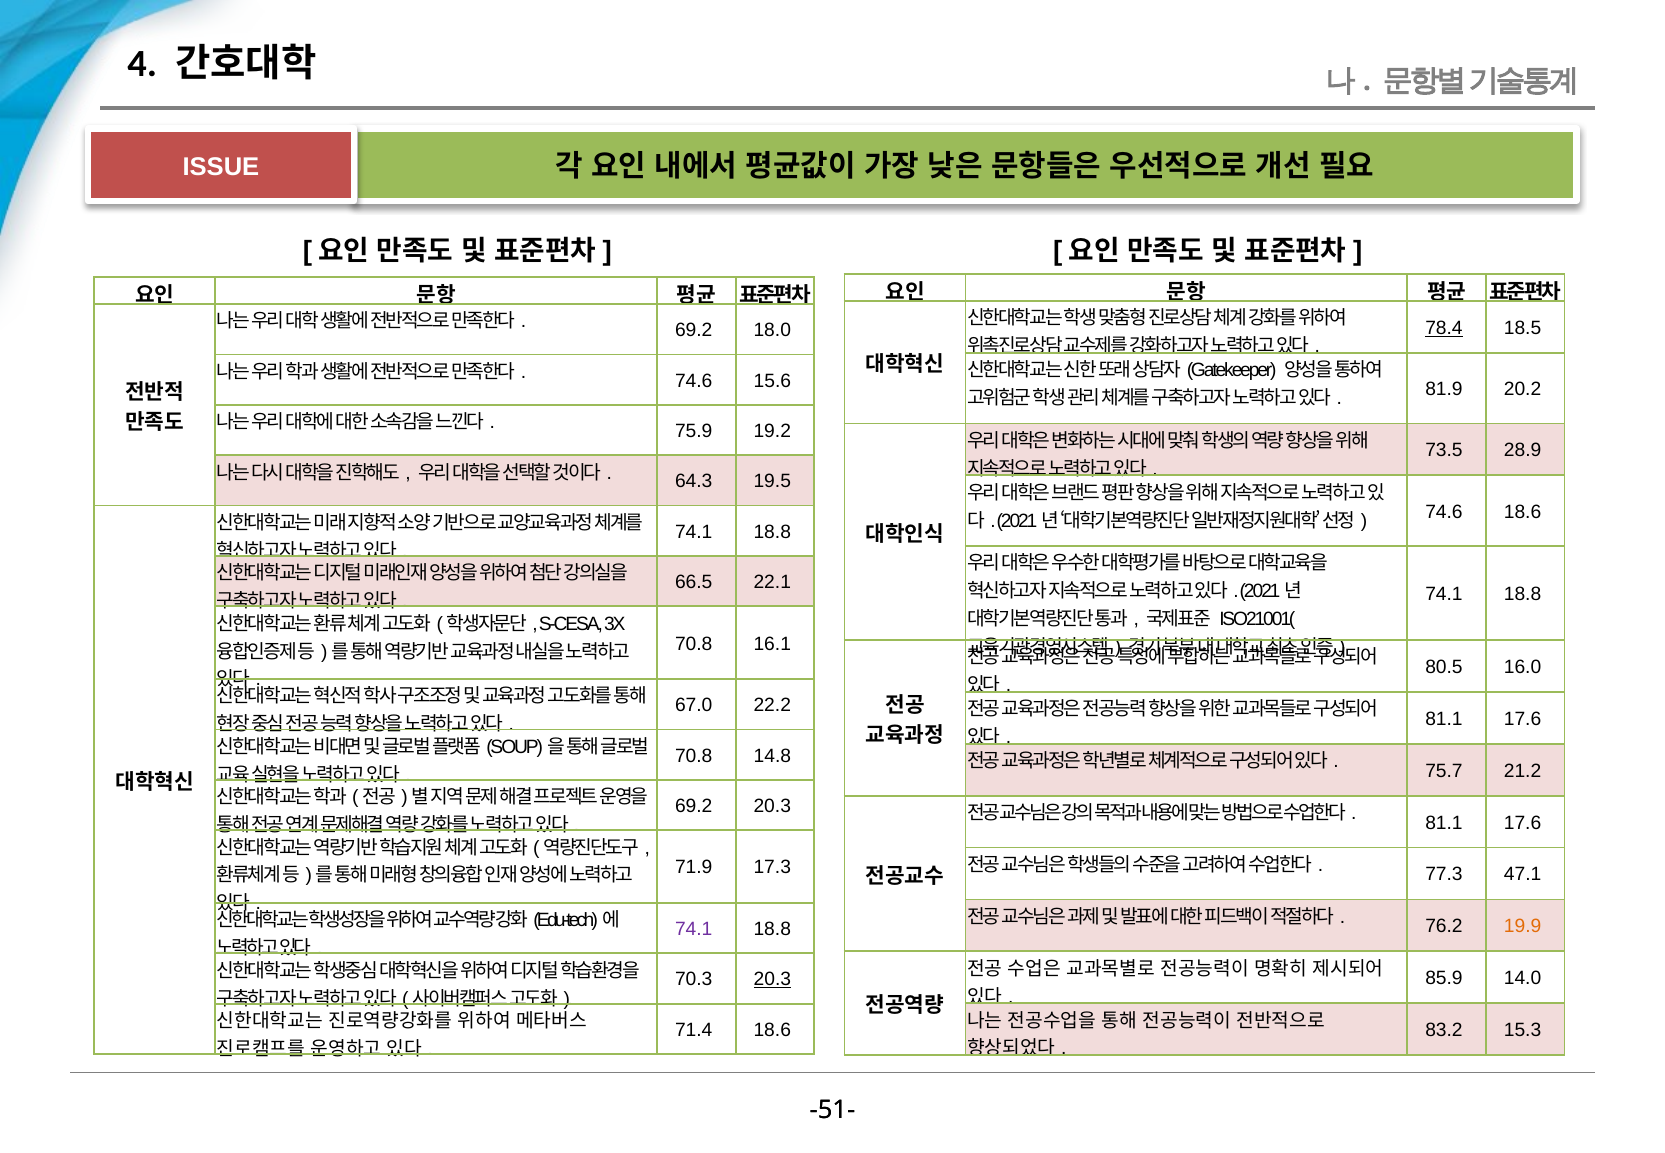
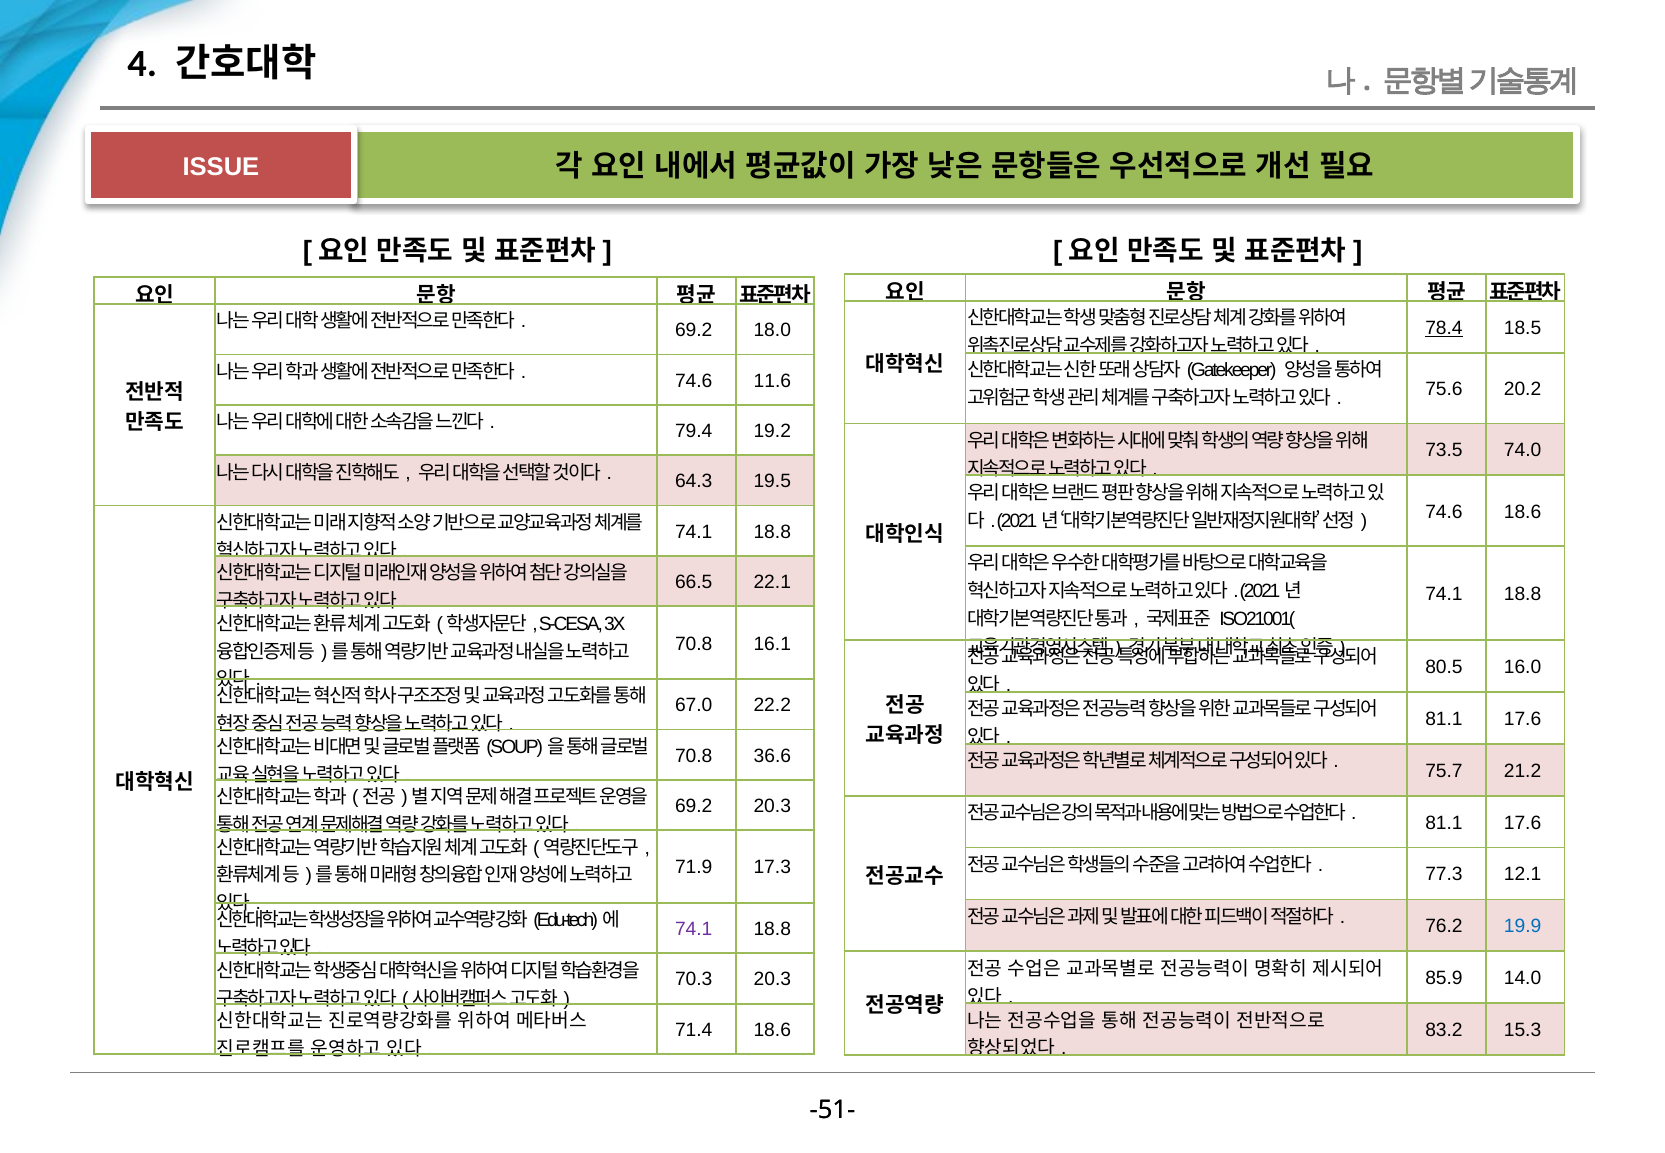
15.6: 15.6 -> 11.6
81.9: 81.9 -> 75.6
75.9: 75.9 -> 79.4
28.9: 28.9 -> 74.0
14.8: 14.8 -> 36.6
47.1: 47.1 -> 12.1
19.9 colour: orange -> blue
20.3 at (772, 979) underline: present -> none
